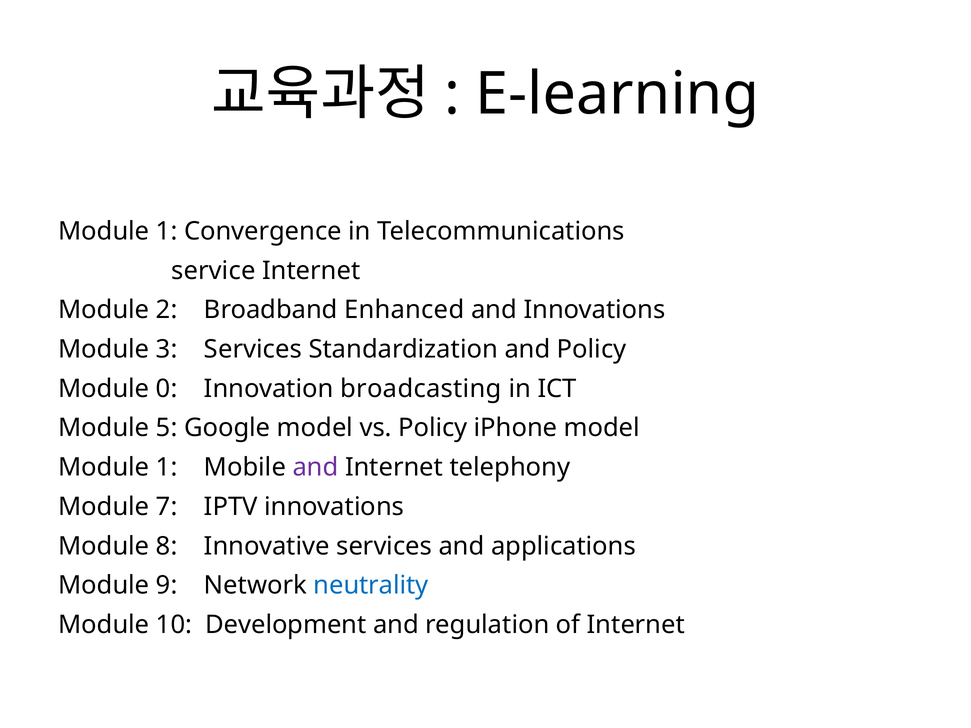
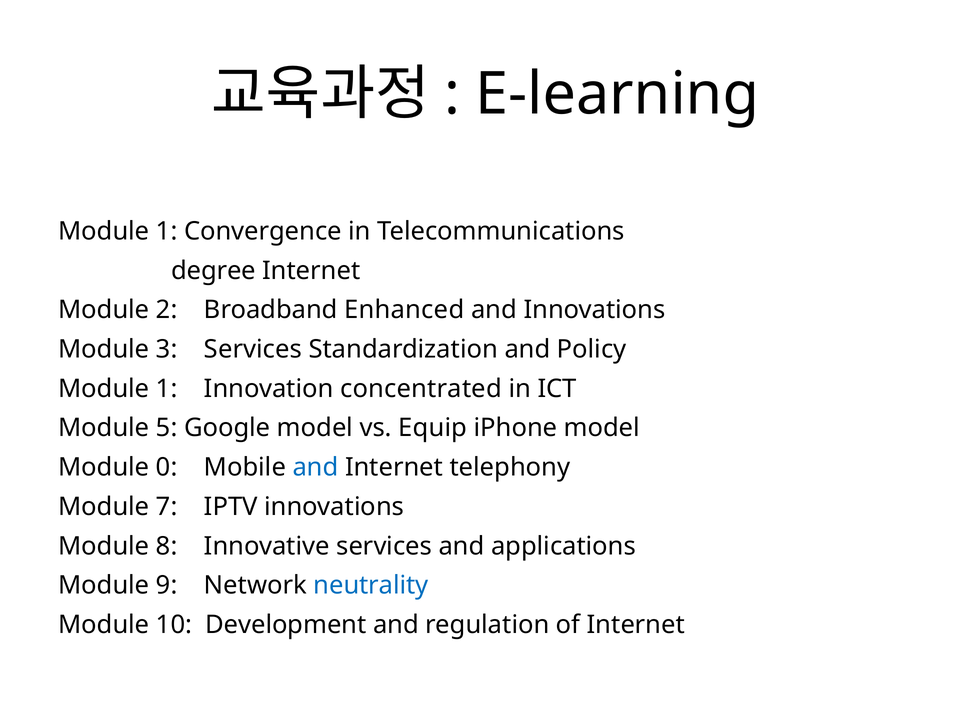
service: service -> degree
0 at (167, 389): 0 -> 1
broadcasting: broadcasting -> concentrated
vs Policy: Policy -> Equip
1 at (167, 468): 1 -> 0
and at (315, 468) colour: purple -> blue
